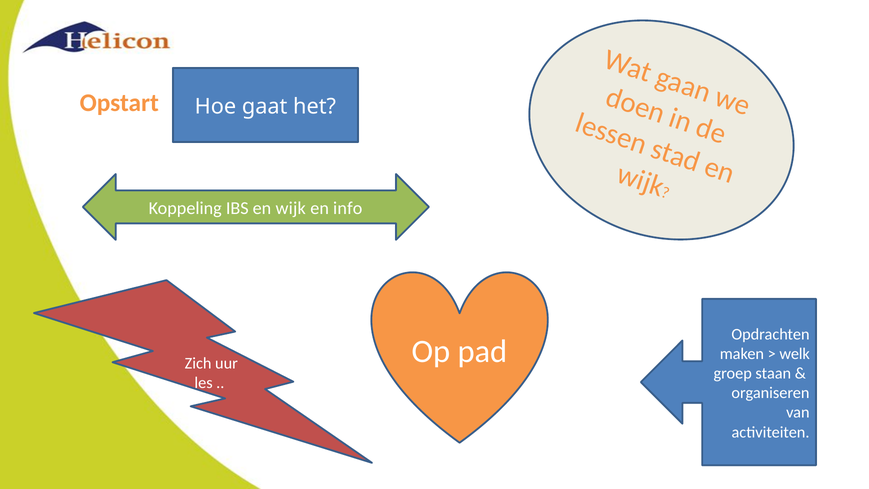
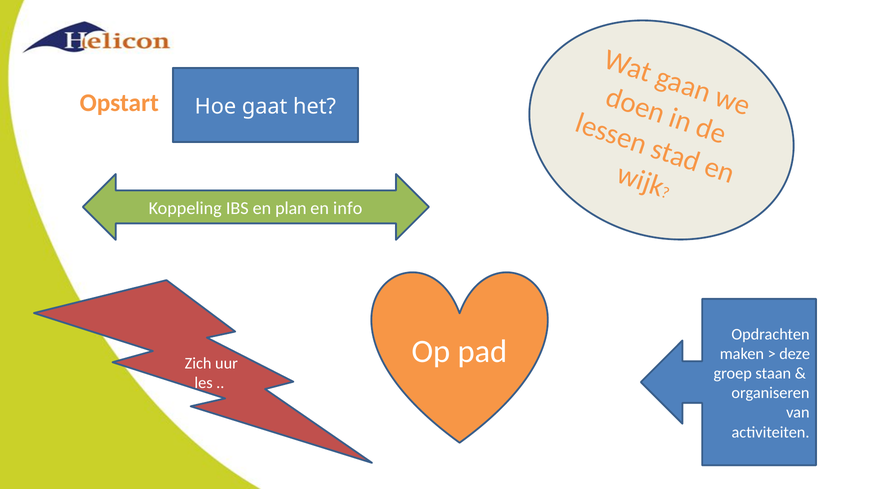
wijk: wijk -> plan
welk: welk -> deze
